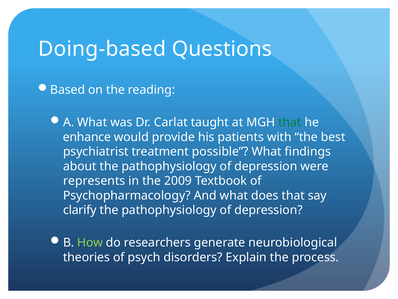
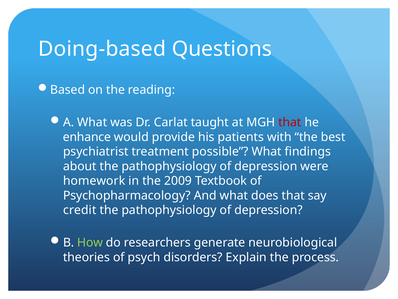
that at (290, 122) colour: green -> red
represents: represents -> homework
clarify: clarify -> credit
